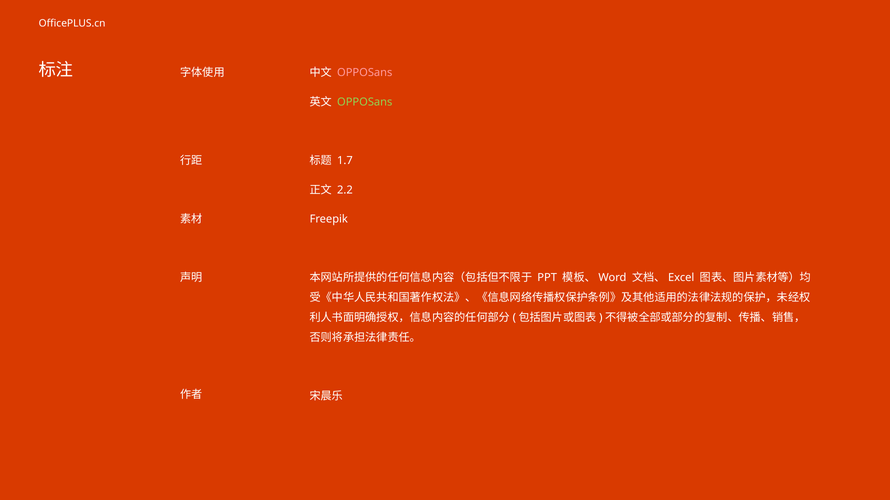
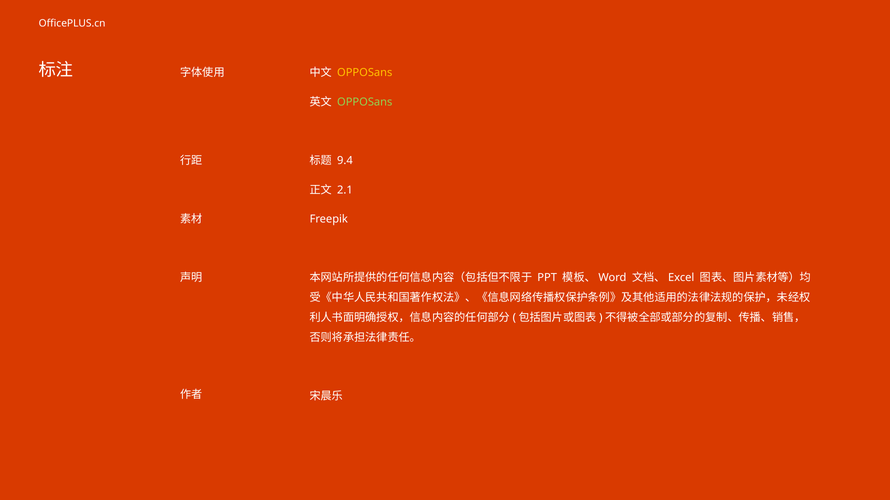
OPPOSans at (365, 73) colour: pink -> yellow
1.7: 1.7 -> 9.4
2.2: 2.2 -> 2.1
